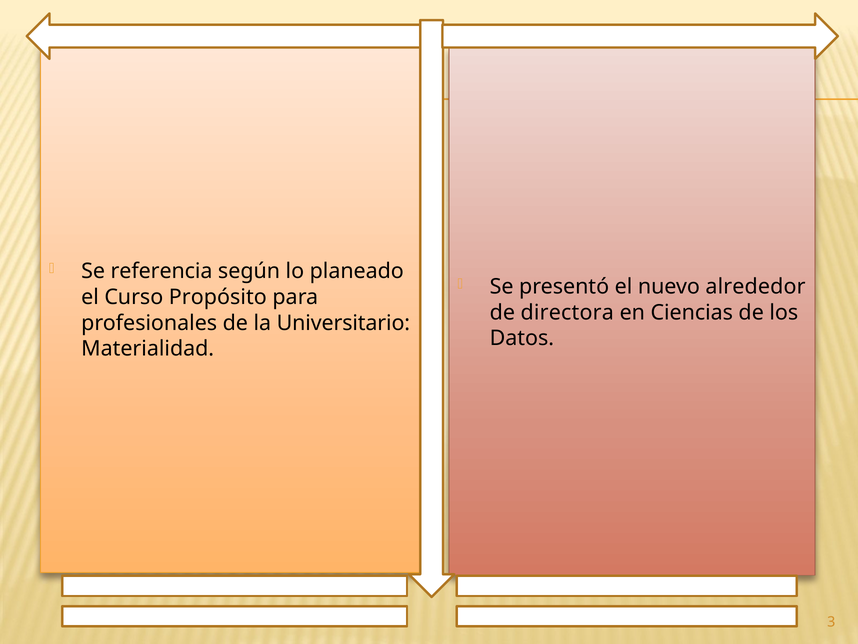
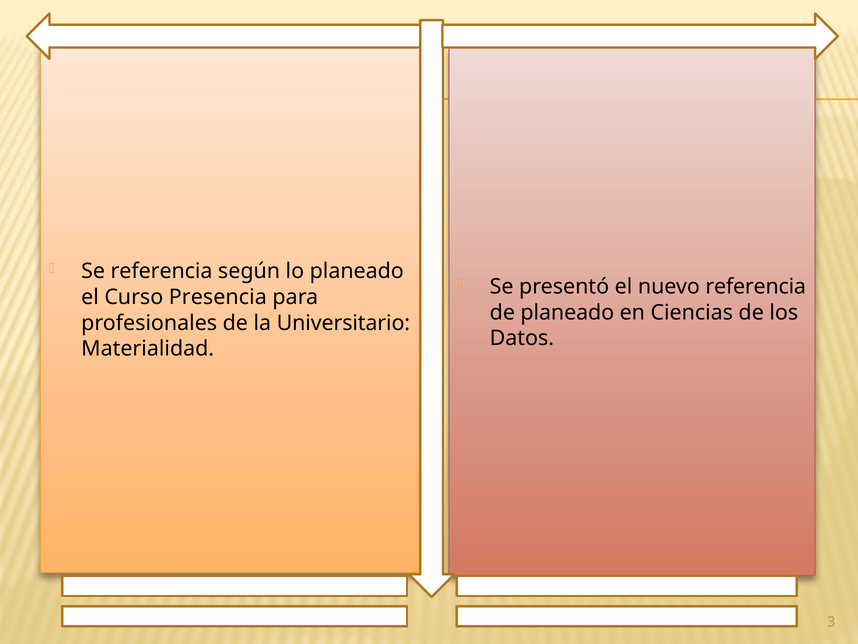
nuevo alrededor: alrededor -> referencia
Propósito: Propósito -> Presencia
de directora: directora -> planeado
